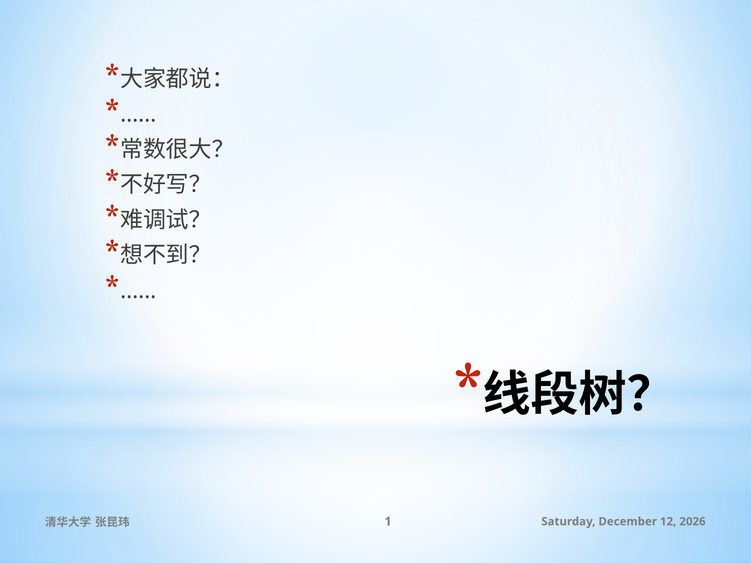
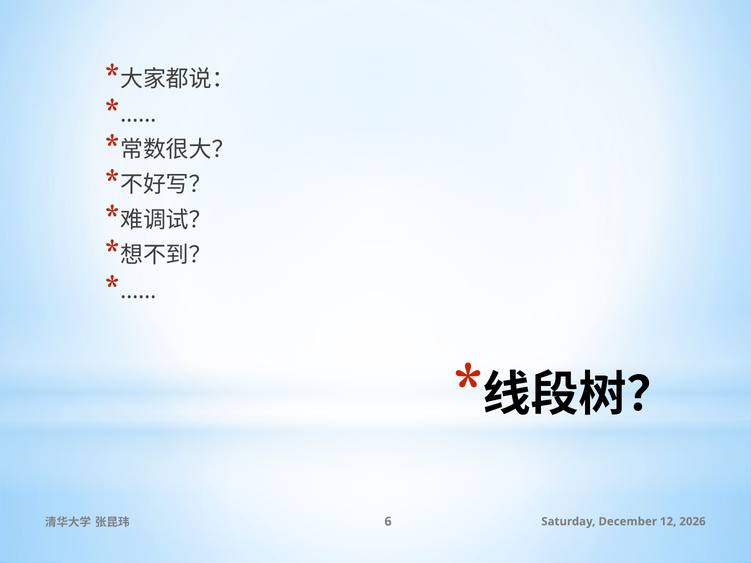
1: 1 -> 6
